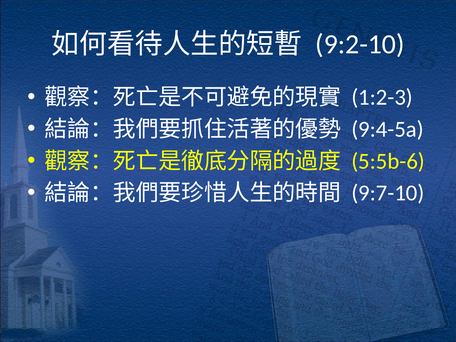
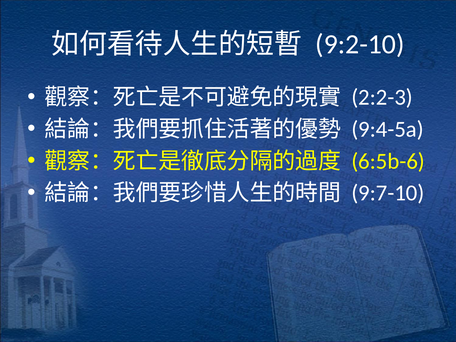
1:2-3: 1:2-3 -> 2:2-3
5:5b-6: 5:5b-6 -> 6:5b-6
